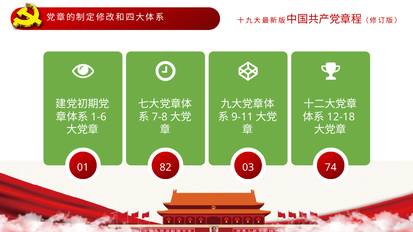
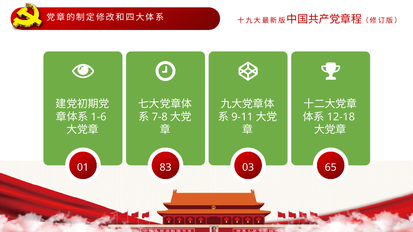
82: 82 -> 83
74: 74 -> 65
